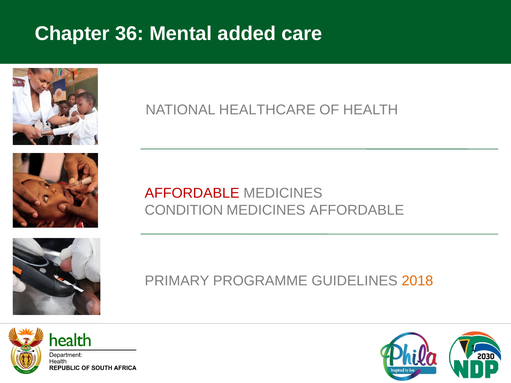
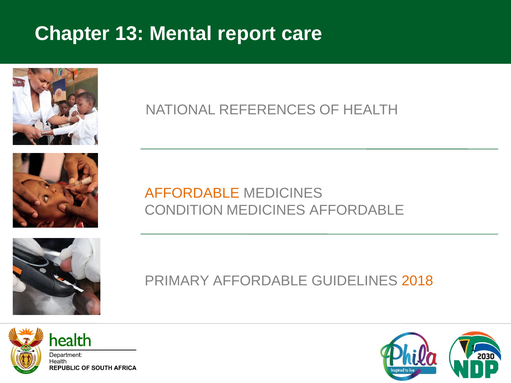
36: 36 -> 13
added: added -> report
HEALTHCARE: HEALTHCARE -> REFERENCES
AFFORDABLE at (192, 193) colour: red -> orange
PRIMARY PROGRAMME: PROGRAMME -> AFFORDABLE
